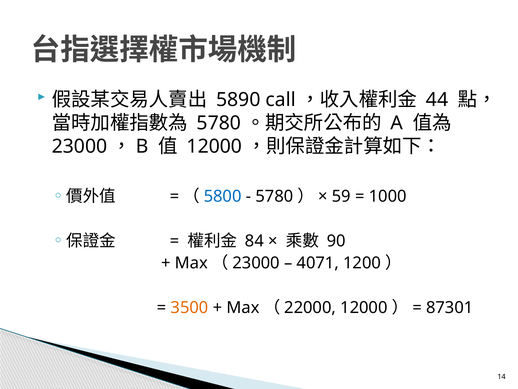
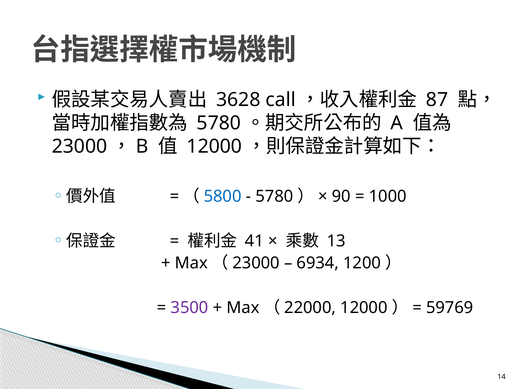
5890: 5890 -> 3628
44: 44 -> 87
59: 59 -> 90
84: 84 -> 41
90: 90 -> 13
4071: 4071 -> 6934
3500 colour: orange -> purple
87301: 87301 -> 59769
